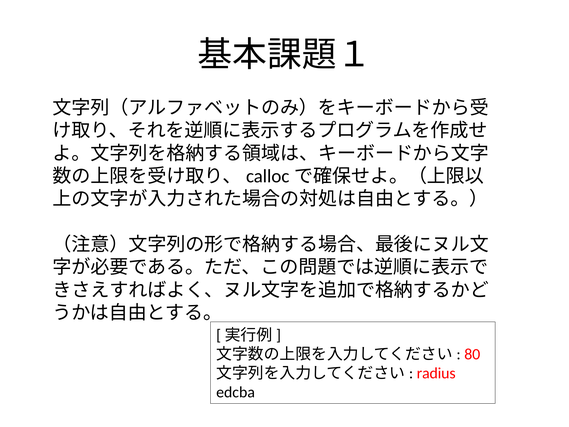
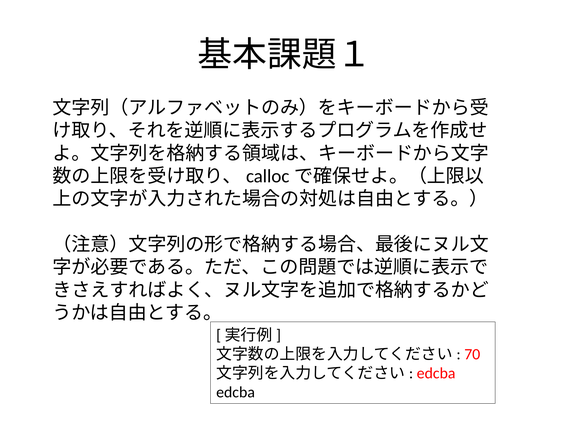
80: 80 -> 70
radius at (436, 373): radius -> edcba
